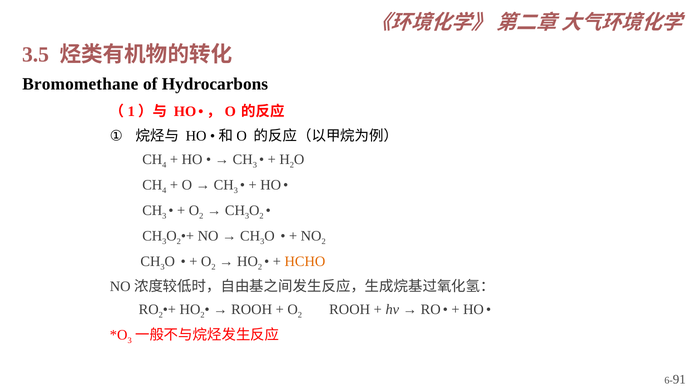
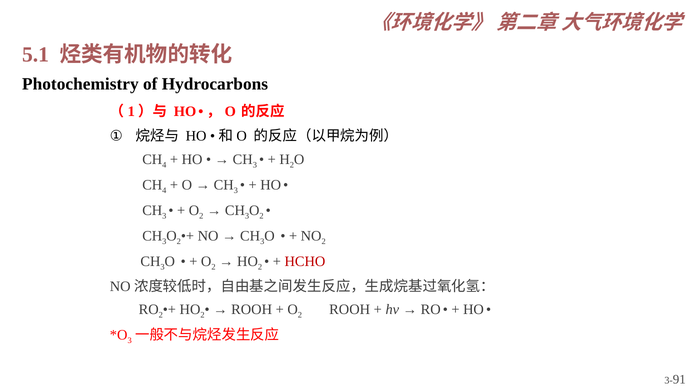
3.5: 3.5 -> 5.1
Bromomethane: Bromomethane -> Photochemistry
HCHO colour: orange -> red
6-: 6- -> 3-
